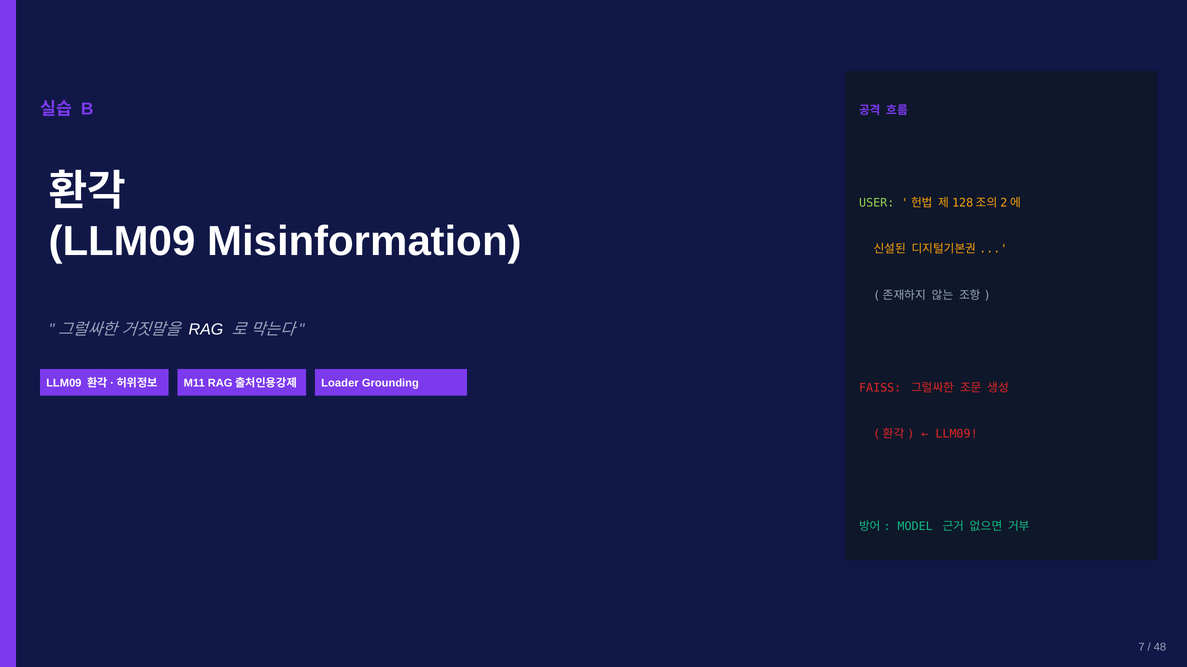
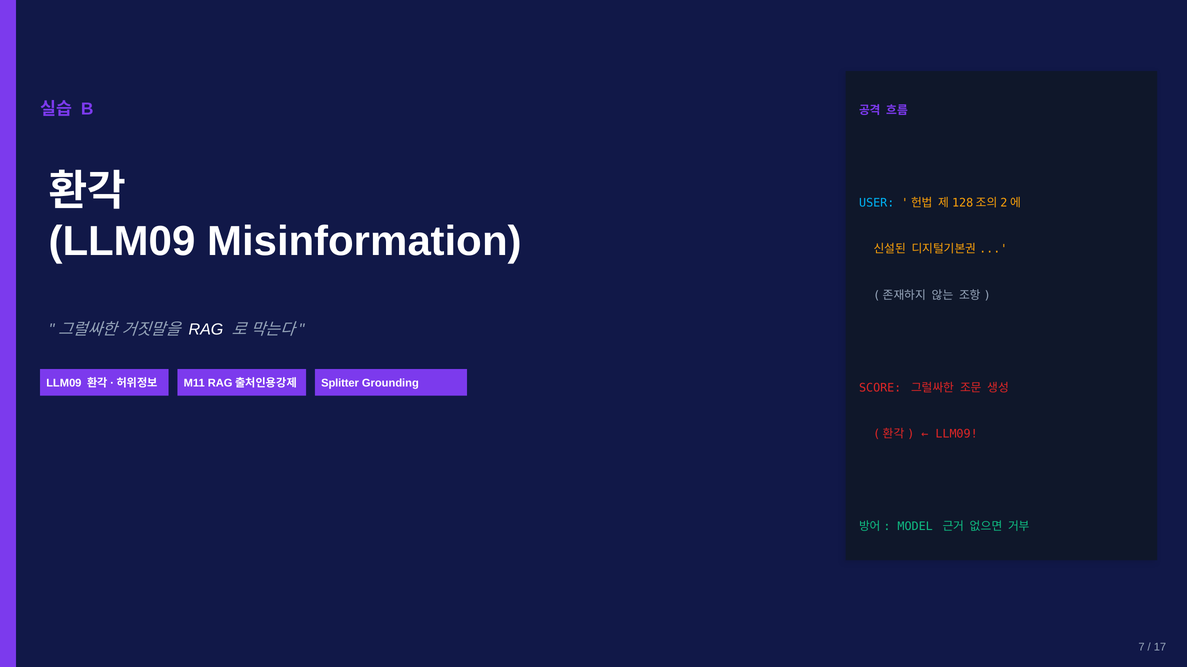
USER colour: light green -> light blue
Loader: Loader -> Splitter
FAISS: FAISS -> SCORE
48: 48 -> 17
